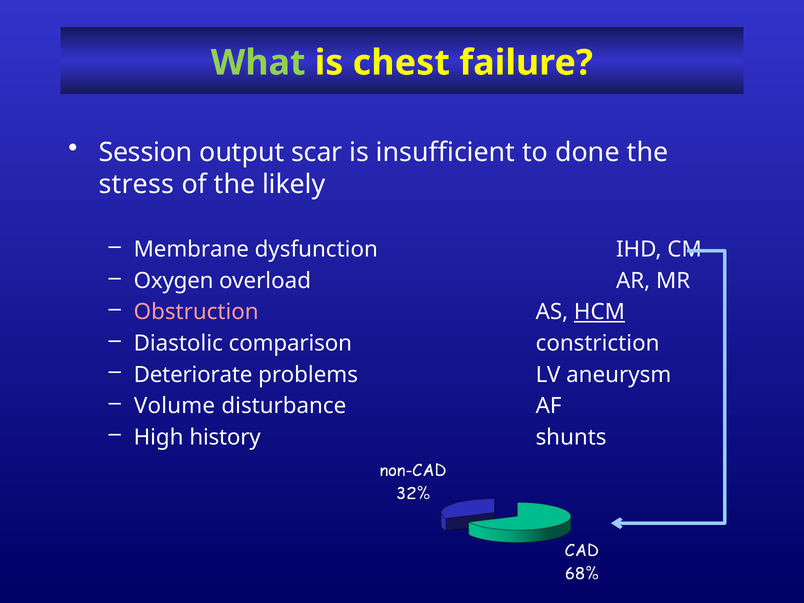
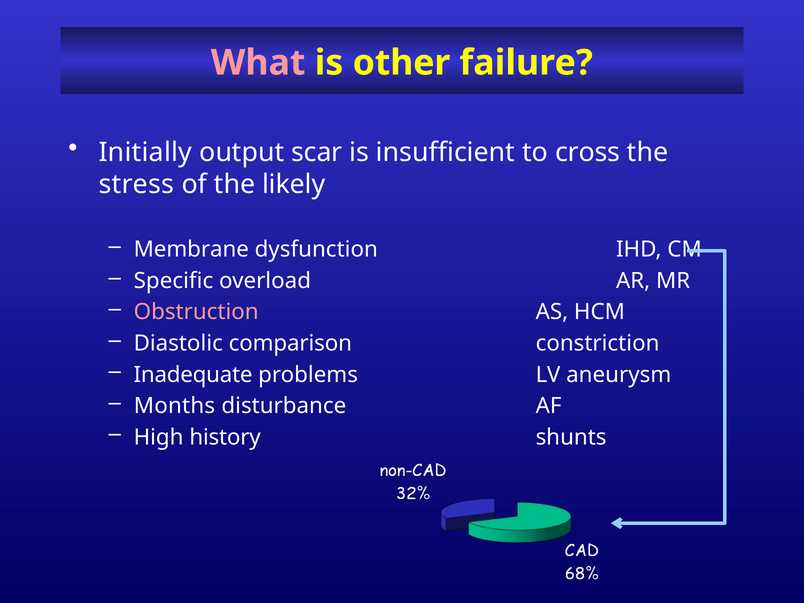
What colour: light green -> pink
chest: chest -> other
Session: Session -> Initially
done: done -> cross
Oxygen: Oxygen -> Specific
HCM underline: present -> none
Deteriorate: Deteriorate -> Inadequate
Volume: Volume -> Months
